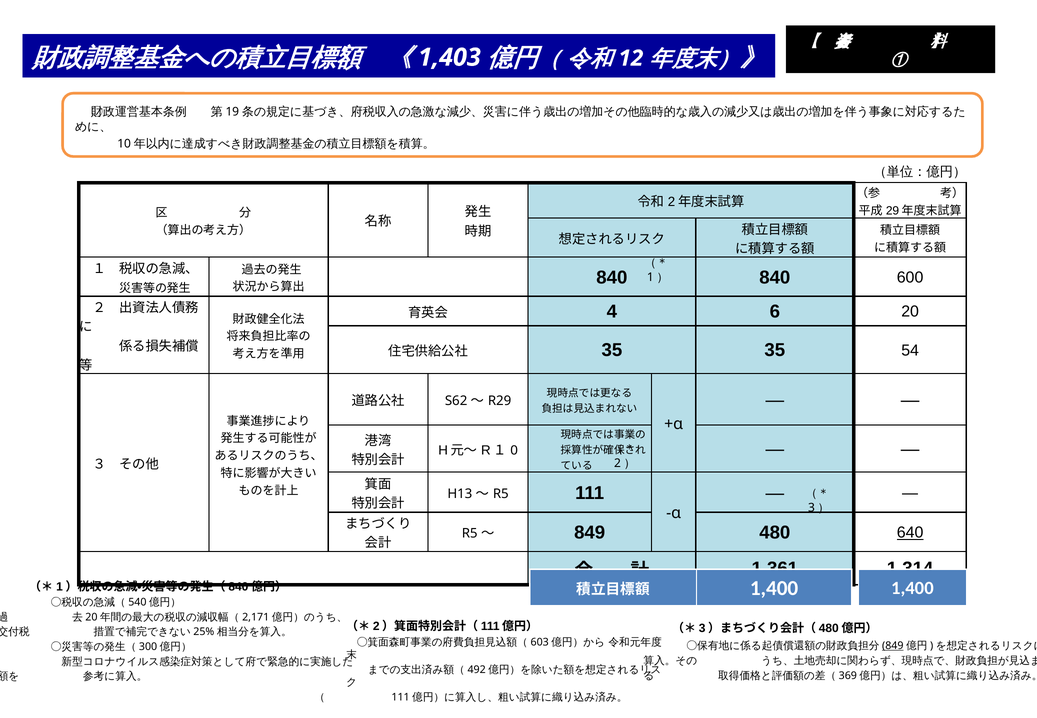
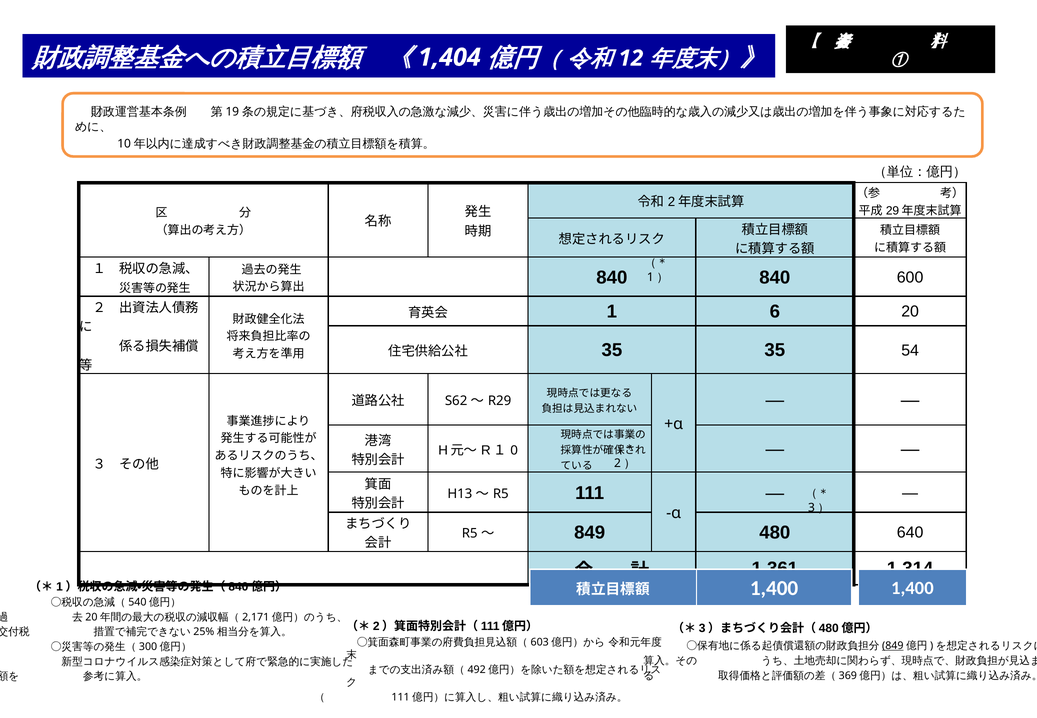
1,403: 1,403 -> 1,404
4: 4 -> 1
640 underline: present -> none
